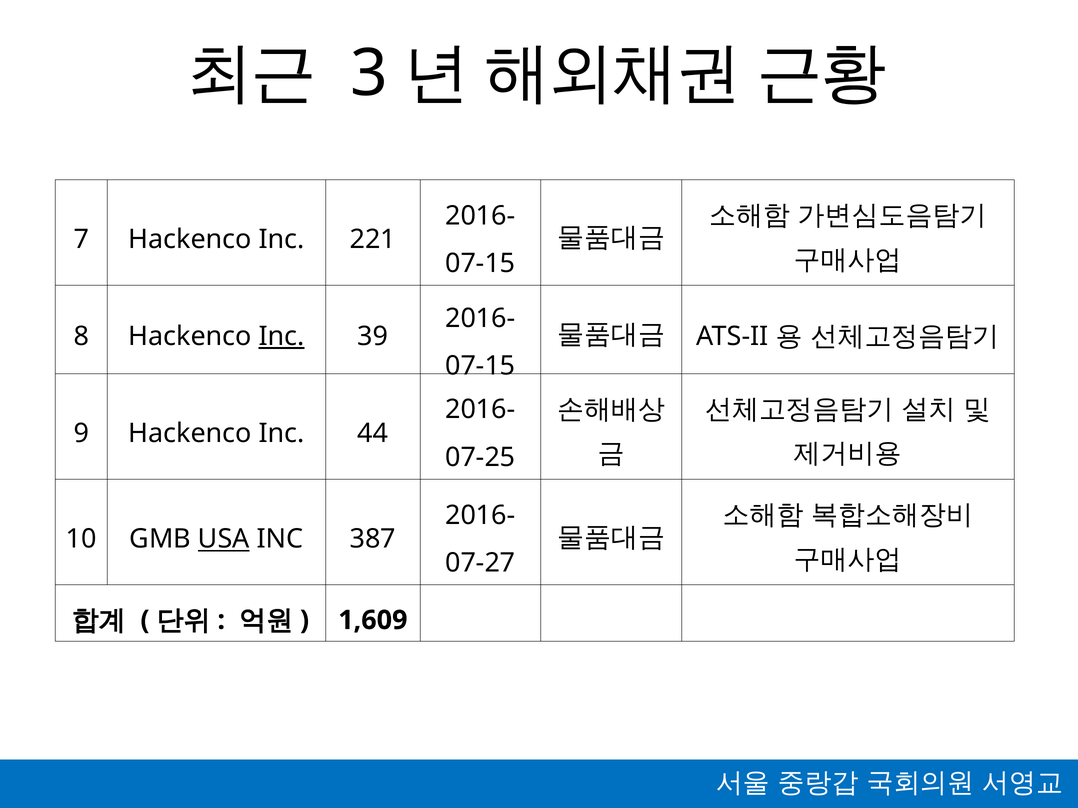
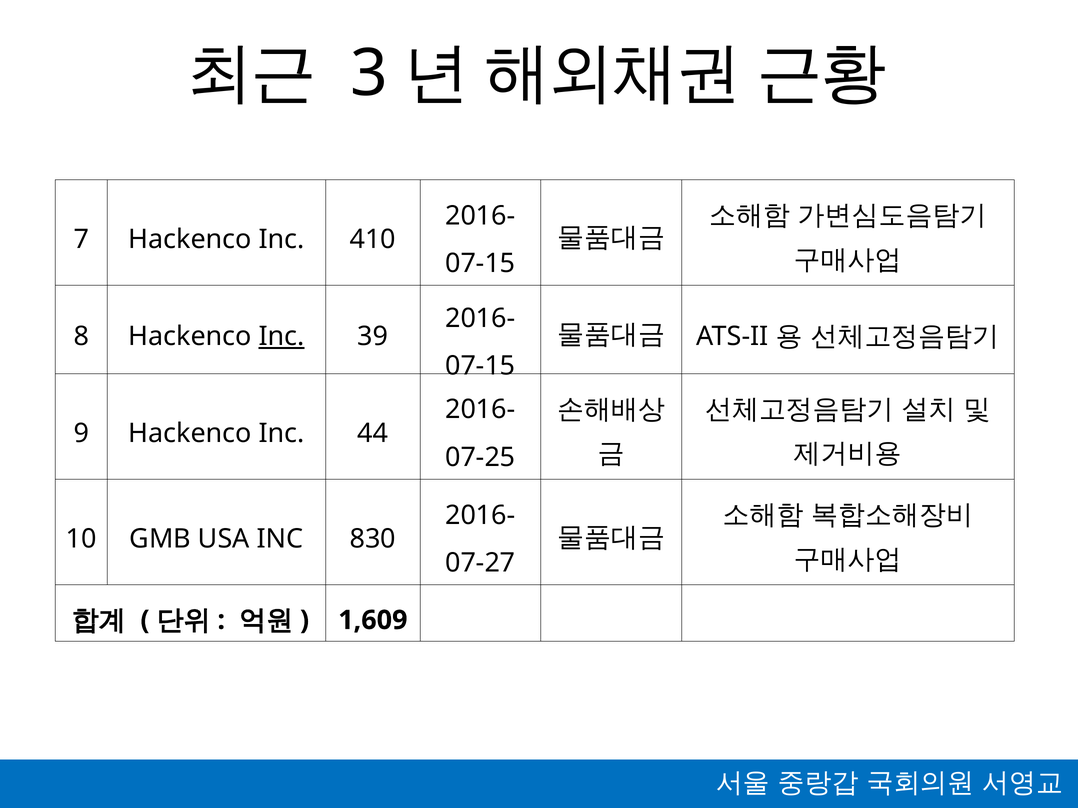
221: 221 -> 410
USA underline: present -> none
387: 387 -> 830
